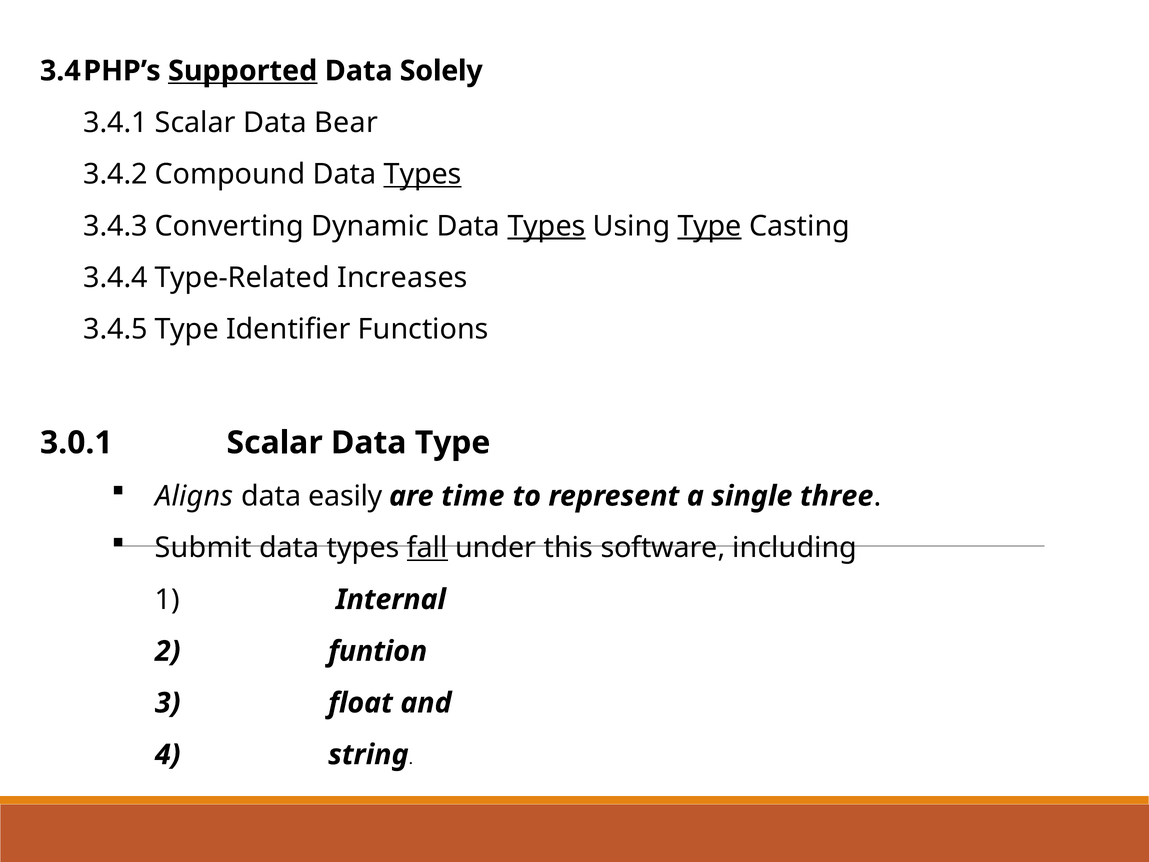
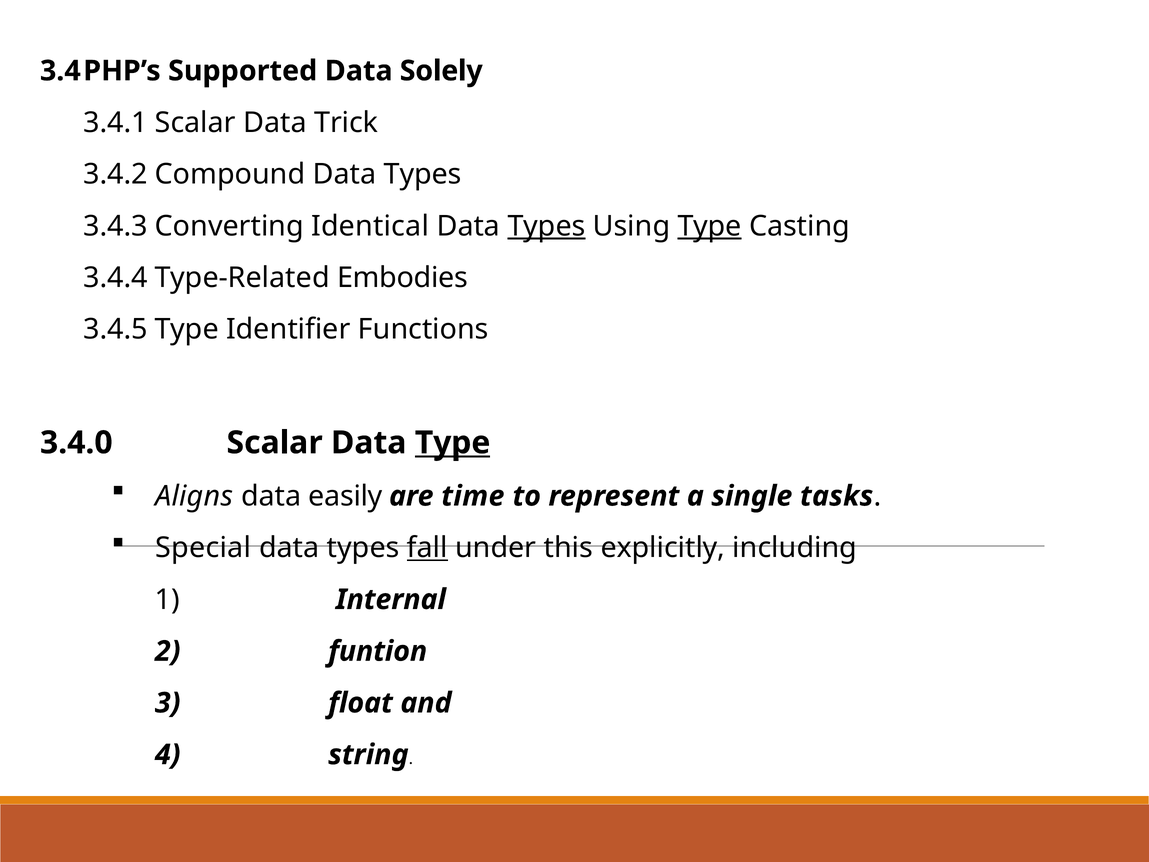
Supported underline: present -> none
Bear: Bear -> Trick
Types at (423, 174) underline: present -> none
Dynamic: Dynamic -> Identical
Increases: Increases -> Embodies
3.0.1: 3.0.1 -> 3.4.0
Type at (453, 443) underline: none -> present
three: three -> tasks
Submit: Submit -> Special
software: software -> explicitly
